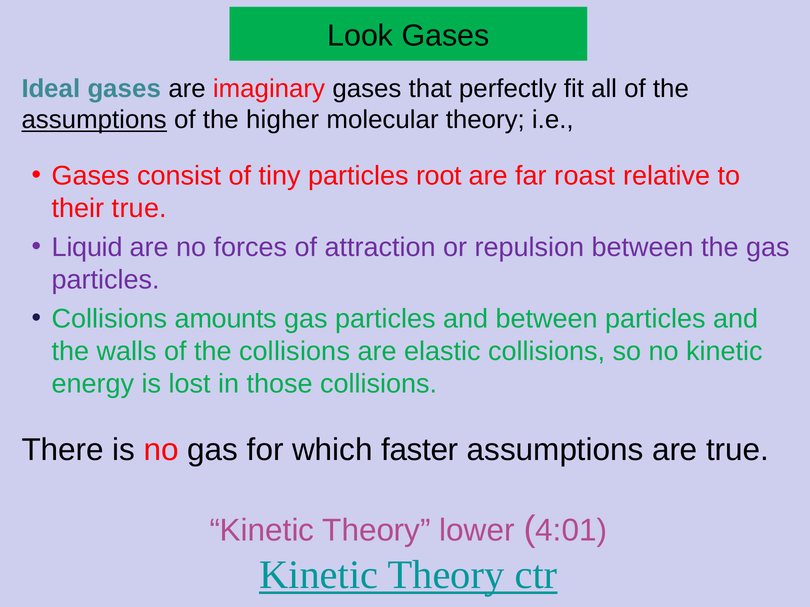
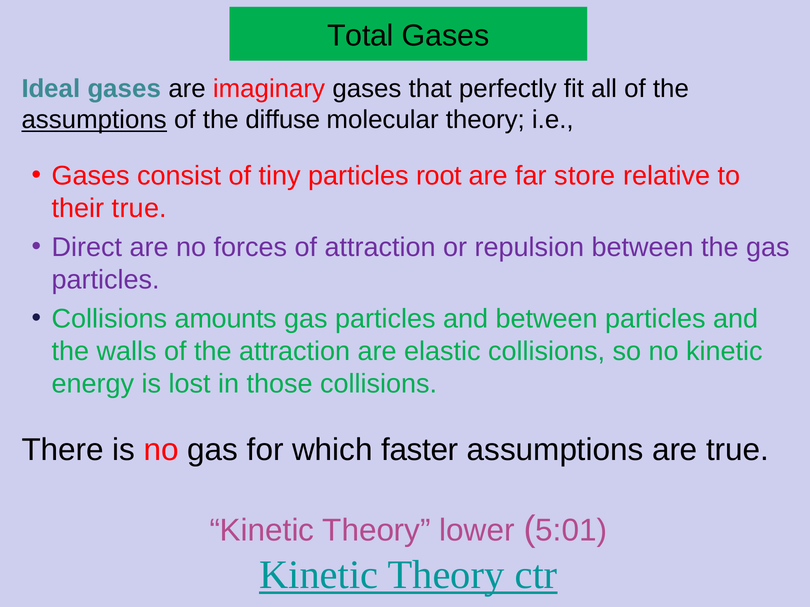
Look: Look -> Total
higher: higher -> diffuse
roast: roast -> store
Liquid: Liquid -> Direct
the collisions: collisions -> attraction
4:01: 4:01 -> 5:01
